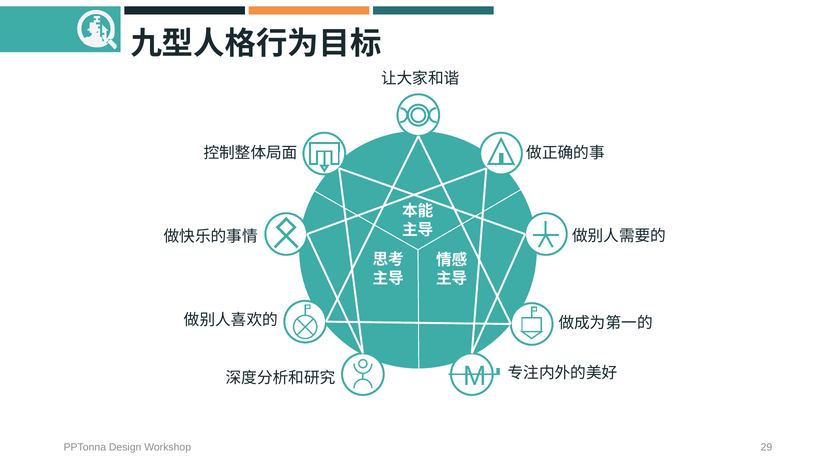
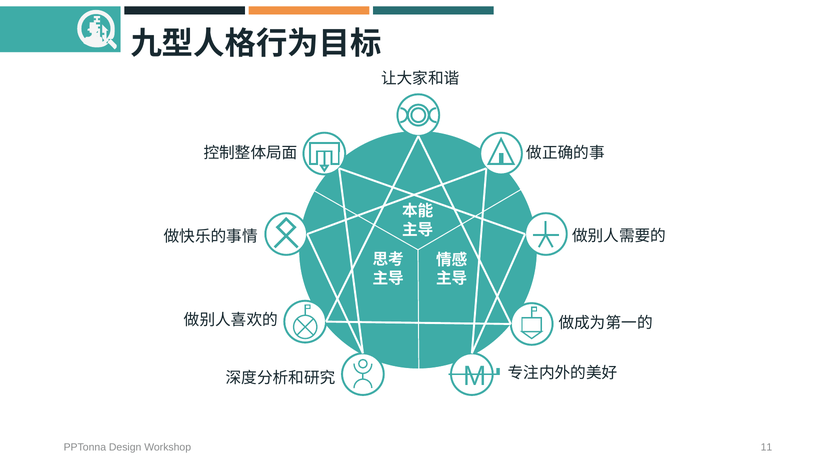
29: 29 -> 11
